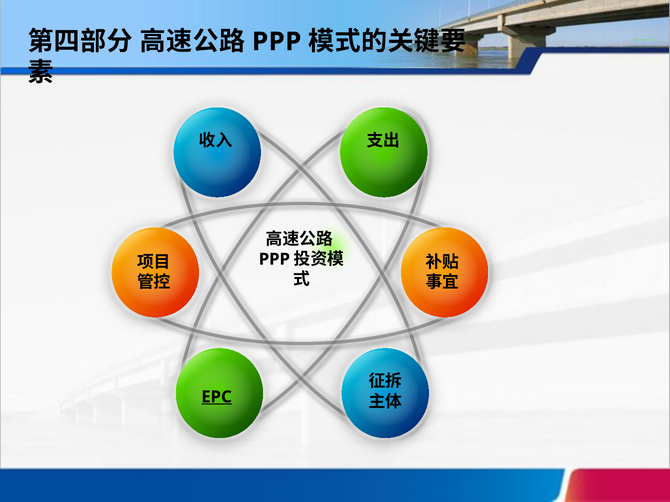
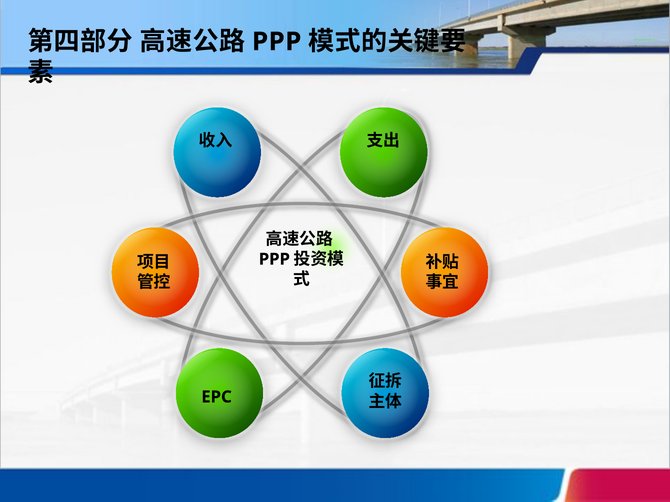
EPC underline: present -> none
